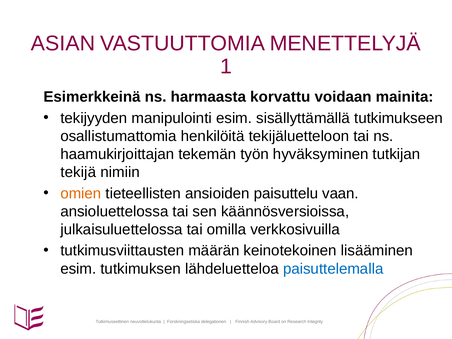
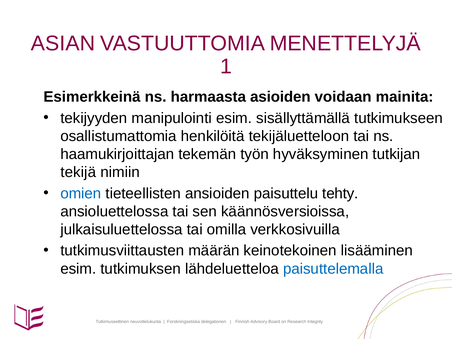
korvattu: korvattu -> asioiden
omien colour: orange -> blue
vaan: vaan -> tehty
